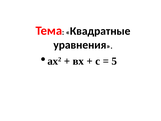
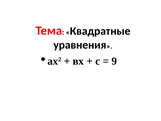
5: 5 -> 9
